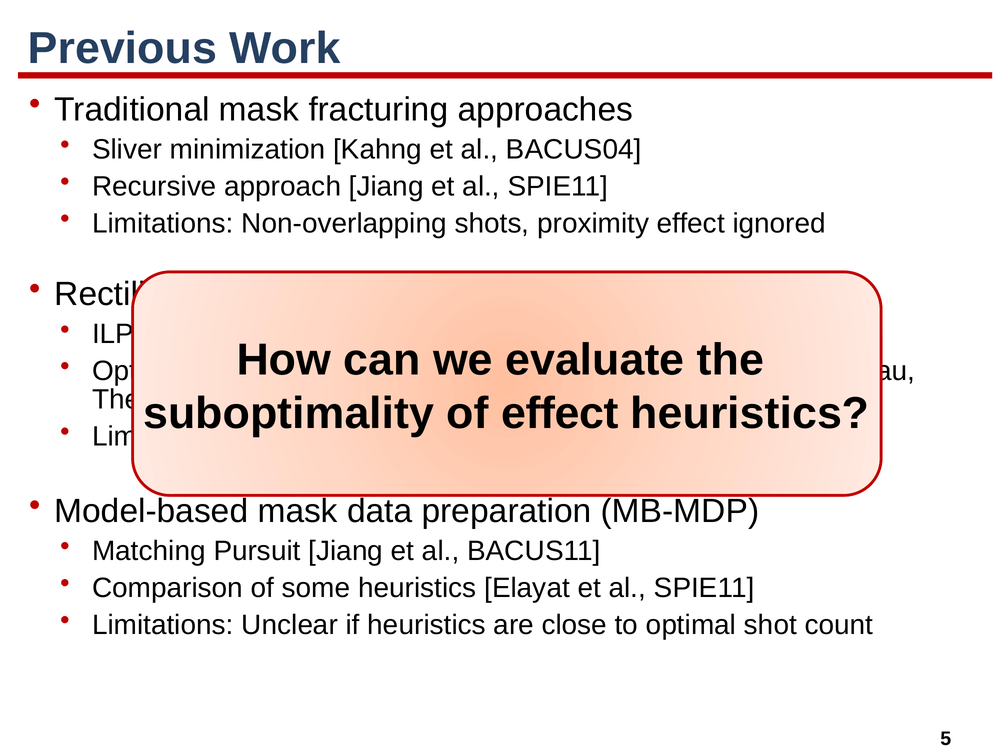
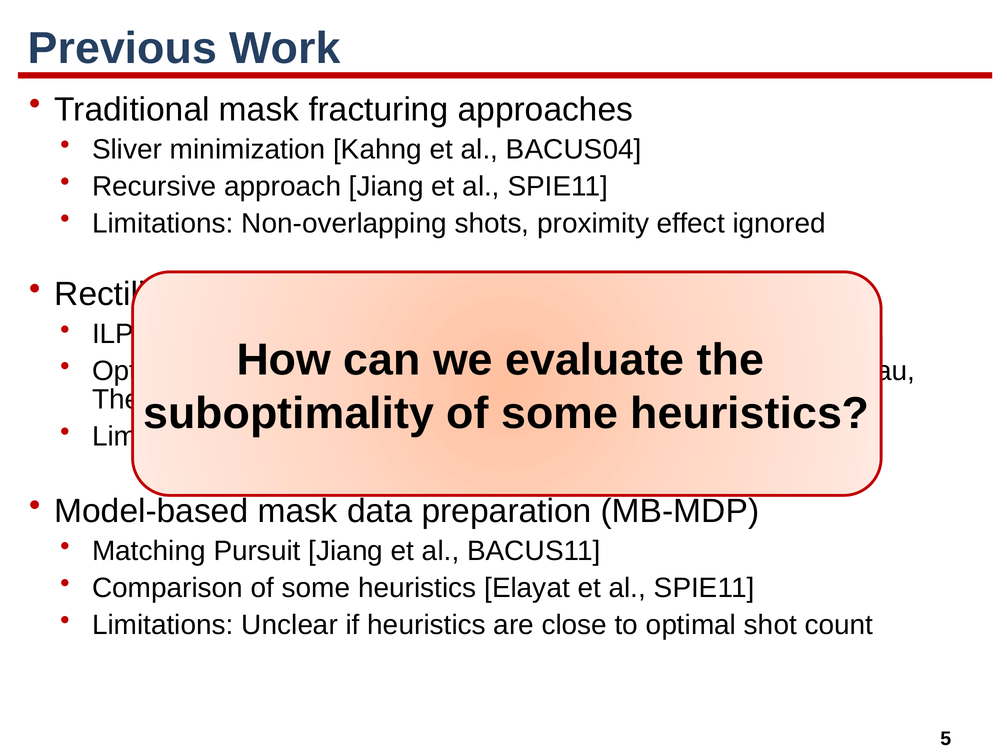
effect at (560, 414): effect -> some
